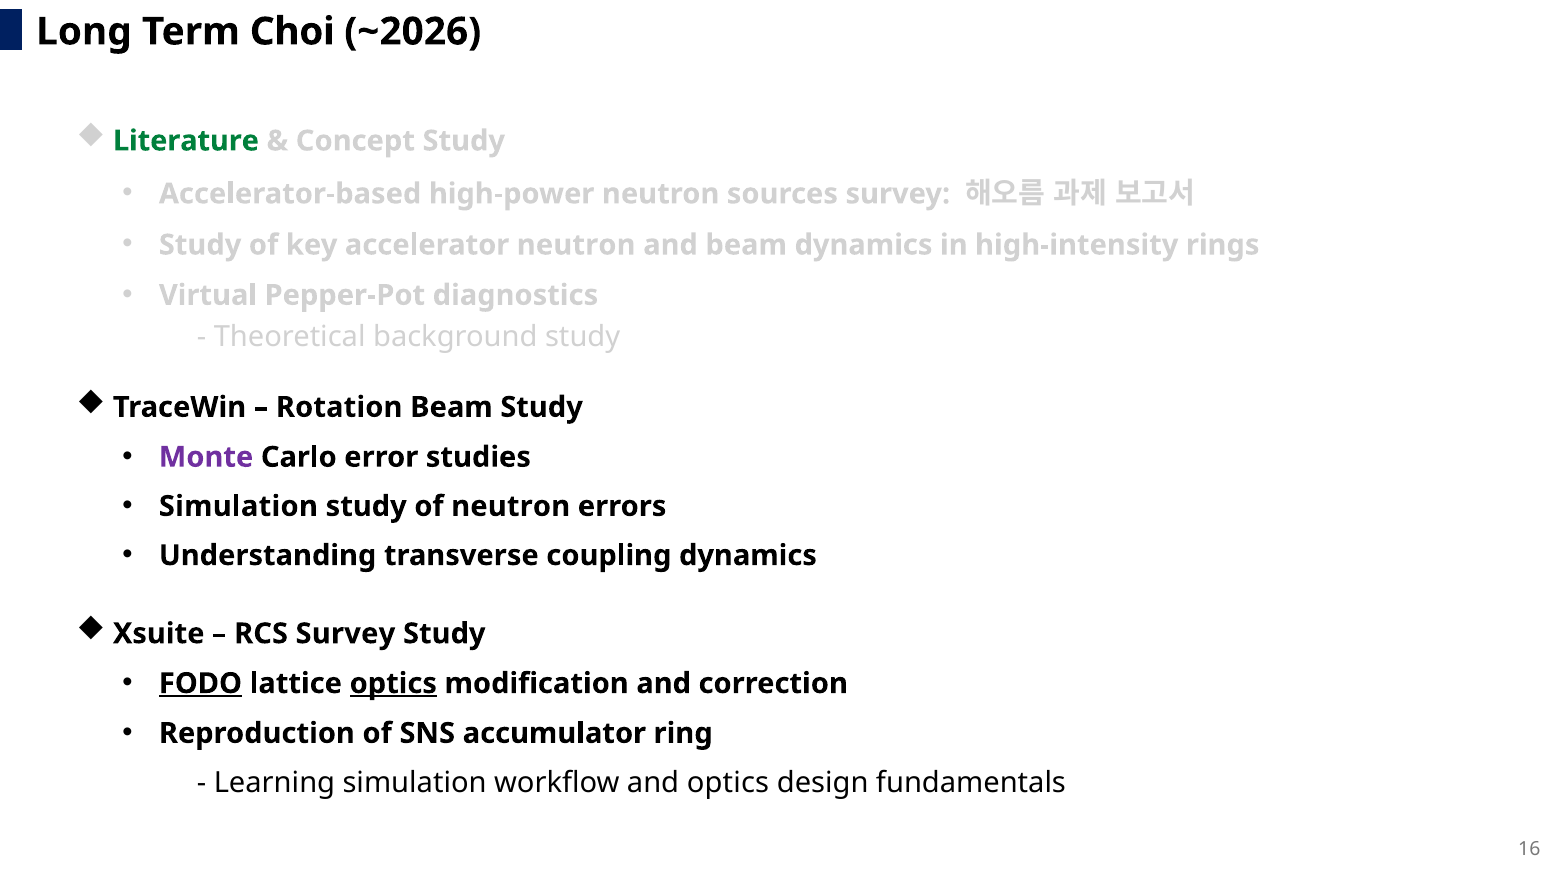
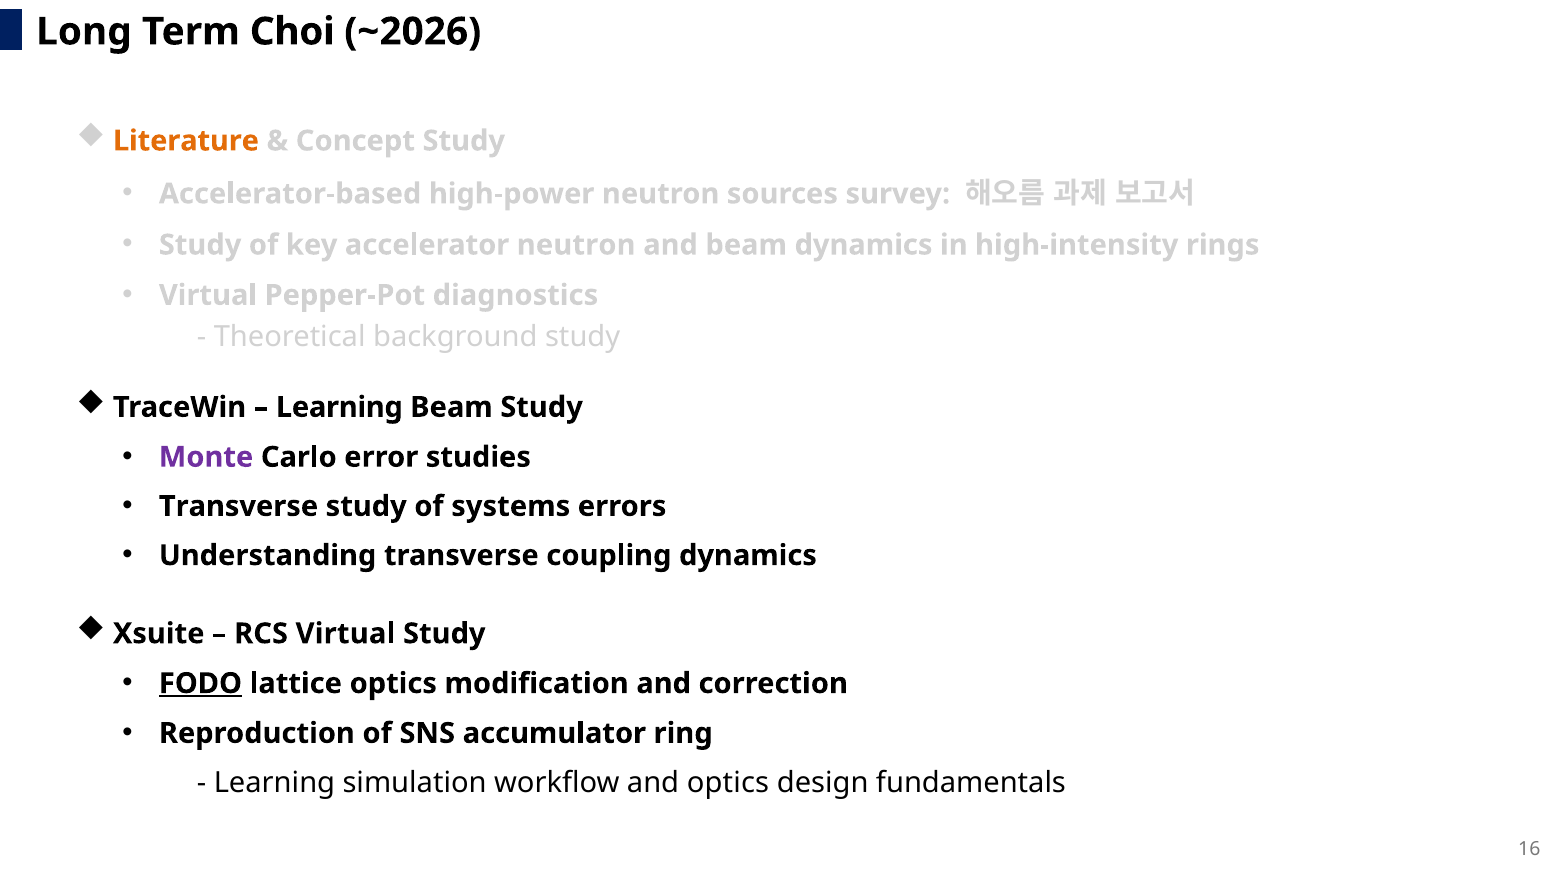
Literature colour: green -> orange
Rotation at (339, 407): Rotation -> Learning
Simulation at (238, 506): Simulation -> Transverse
of neutron: neutron -> systems
RCS Survey: Survey -> Virtual
optics at (393, 683) underline: present -> none
